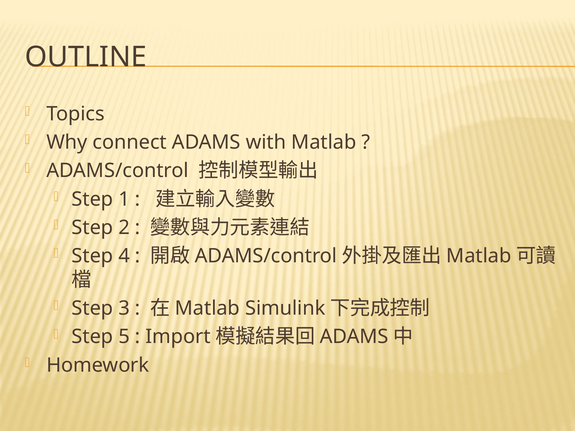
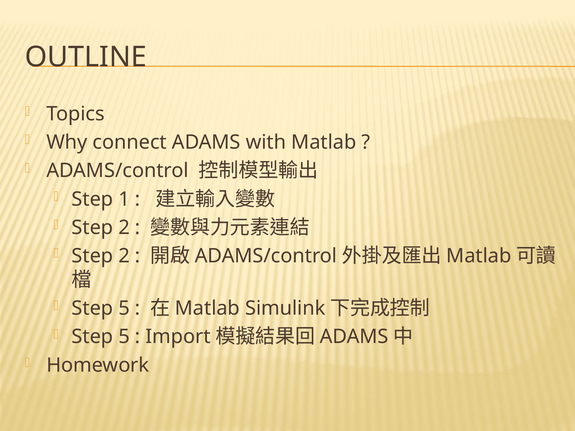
4 at (124, 256): 4 -> 2
3 at (124, 308): 3 -> 5
